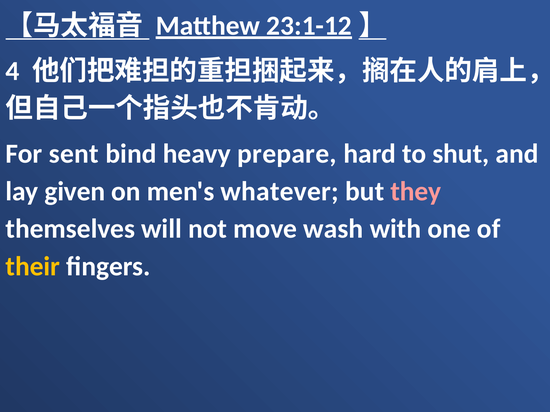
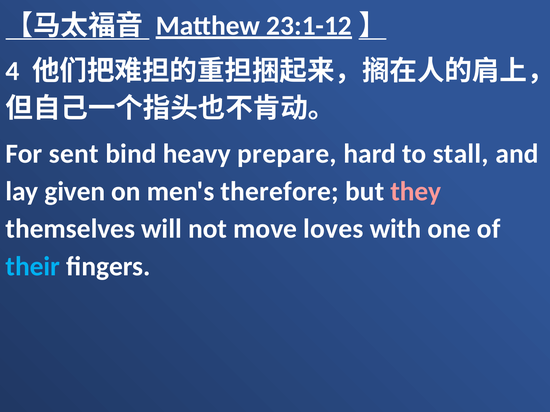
shut: shut -> stall
whatever: whatever -> therefore
wash: wash -> loves
their colour: yellow -> light blue
